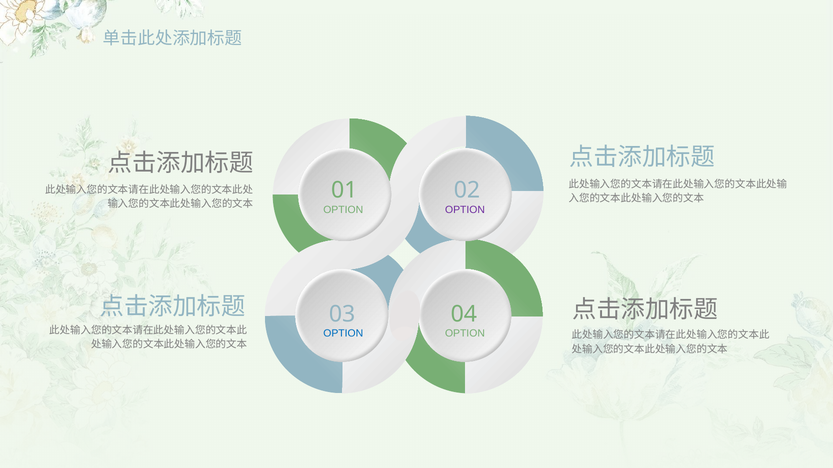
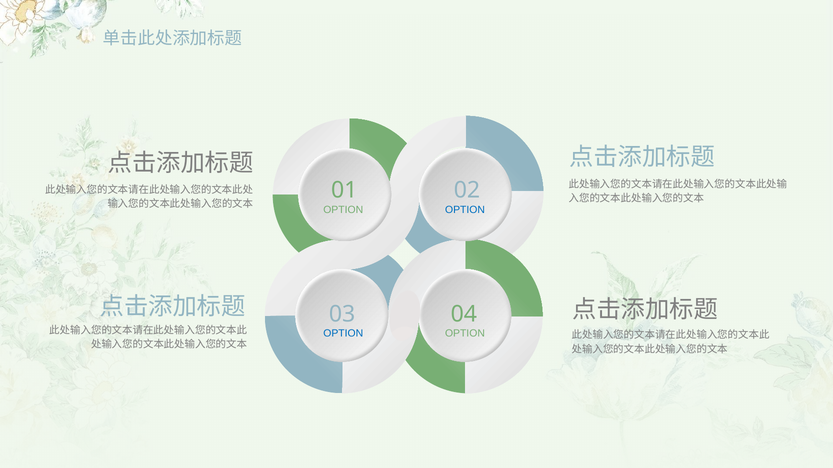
OPTION at (465, 210) colour: purple -> blue
